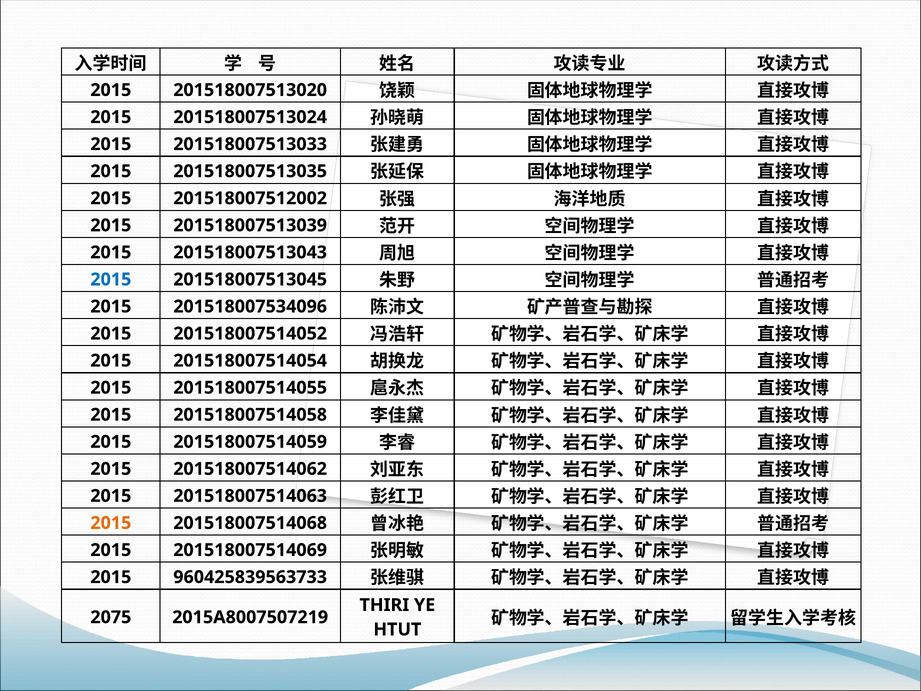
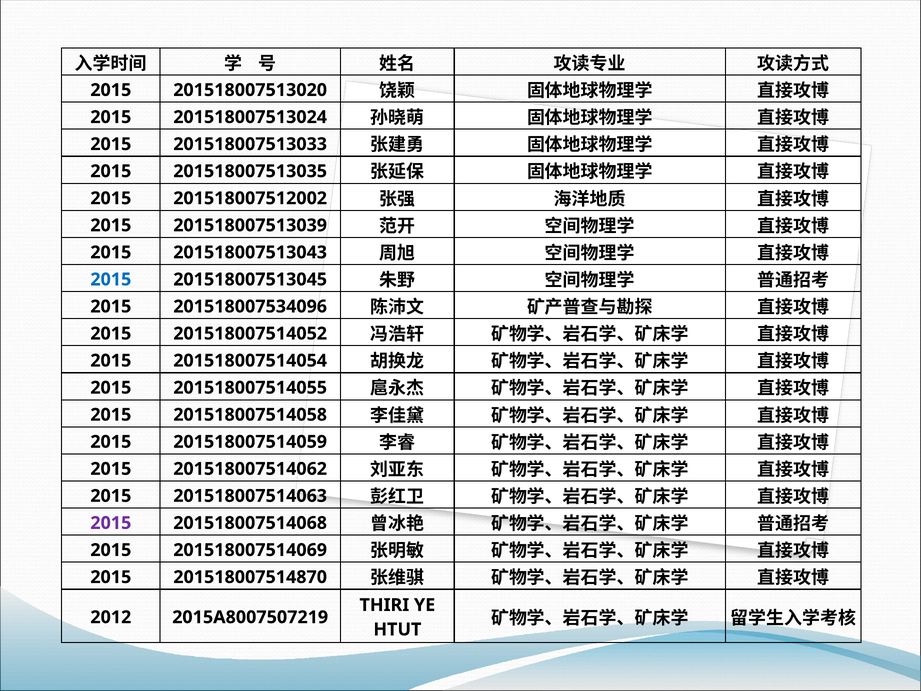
2015 at (111, 523) colour: orange -> purple
960425839563733: 960425839563733 -> 201518007514870
2075: 2075 -> 2012
